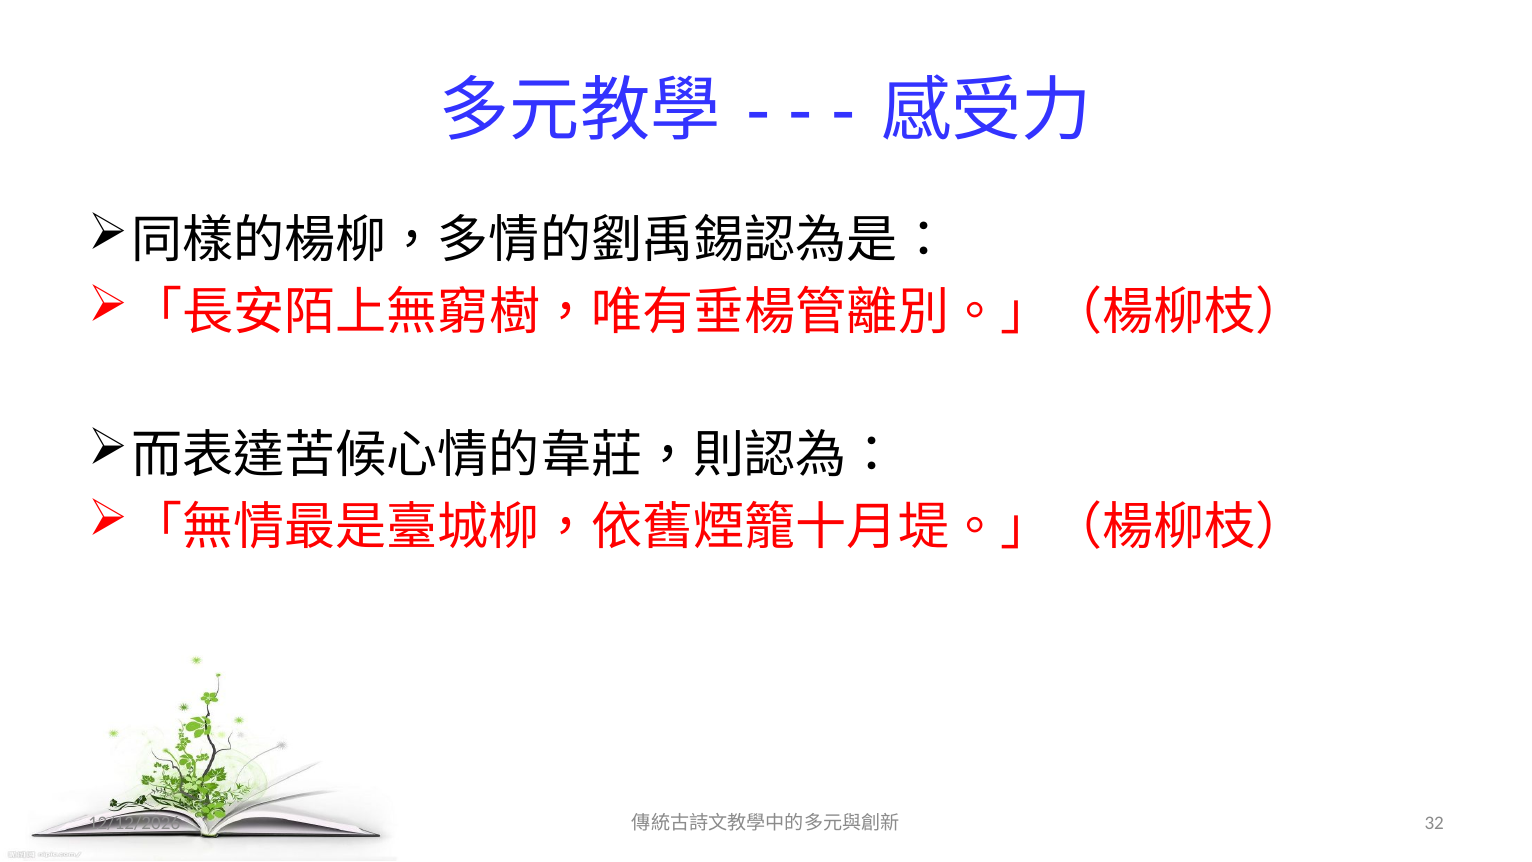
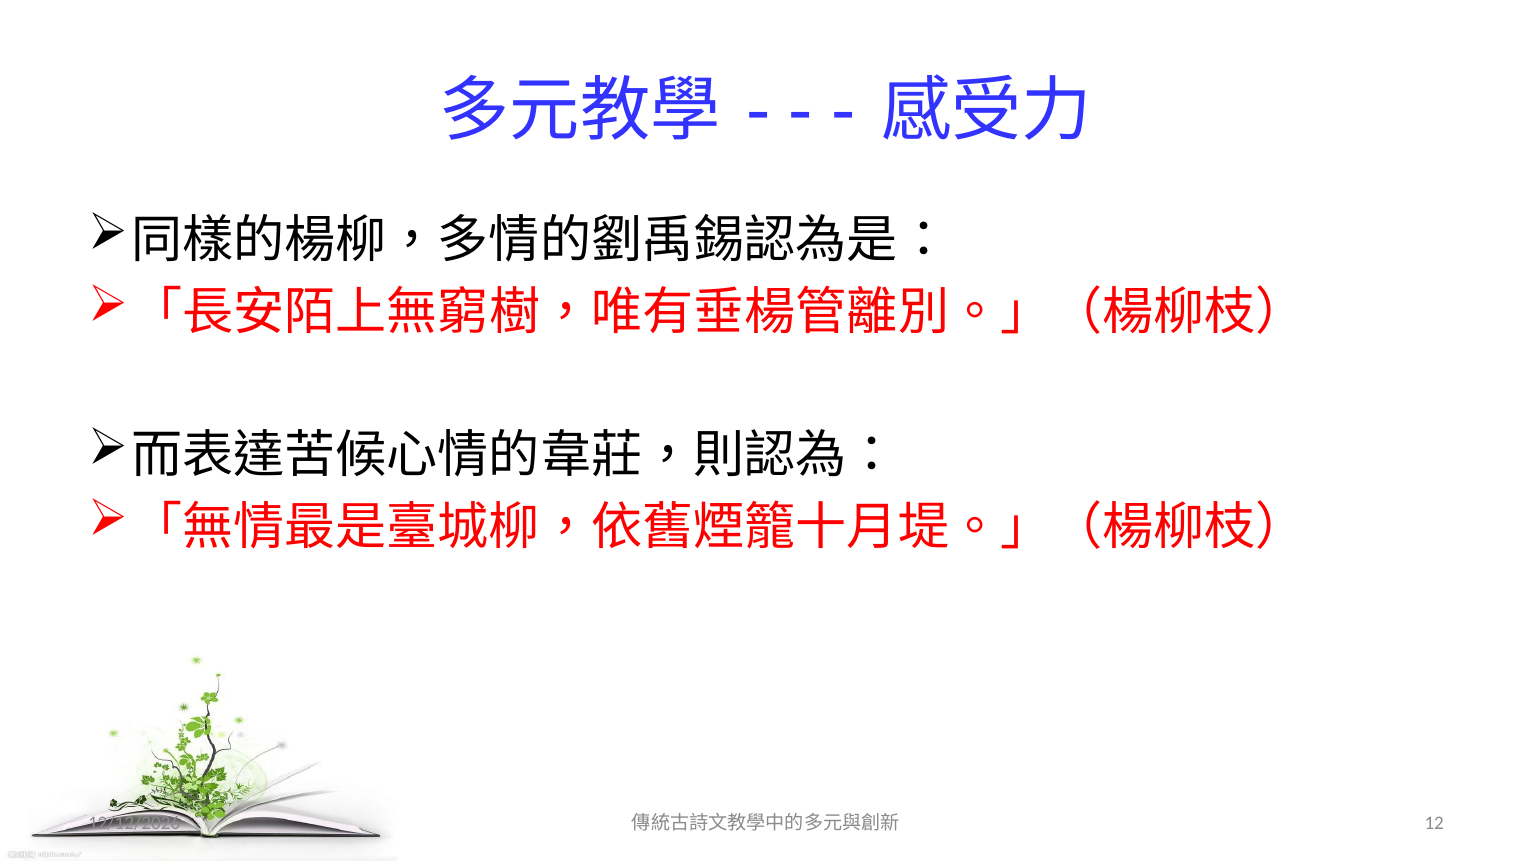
32: 32 -> 12
